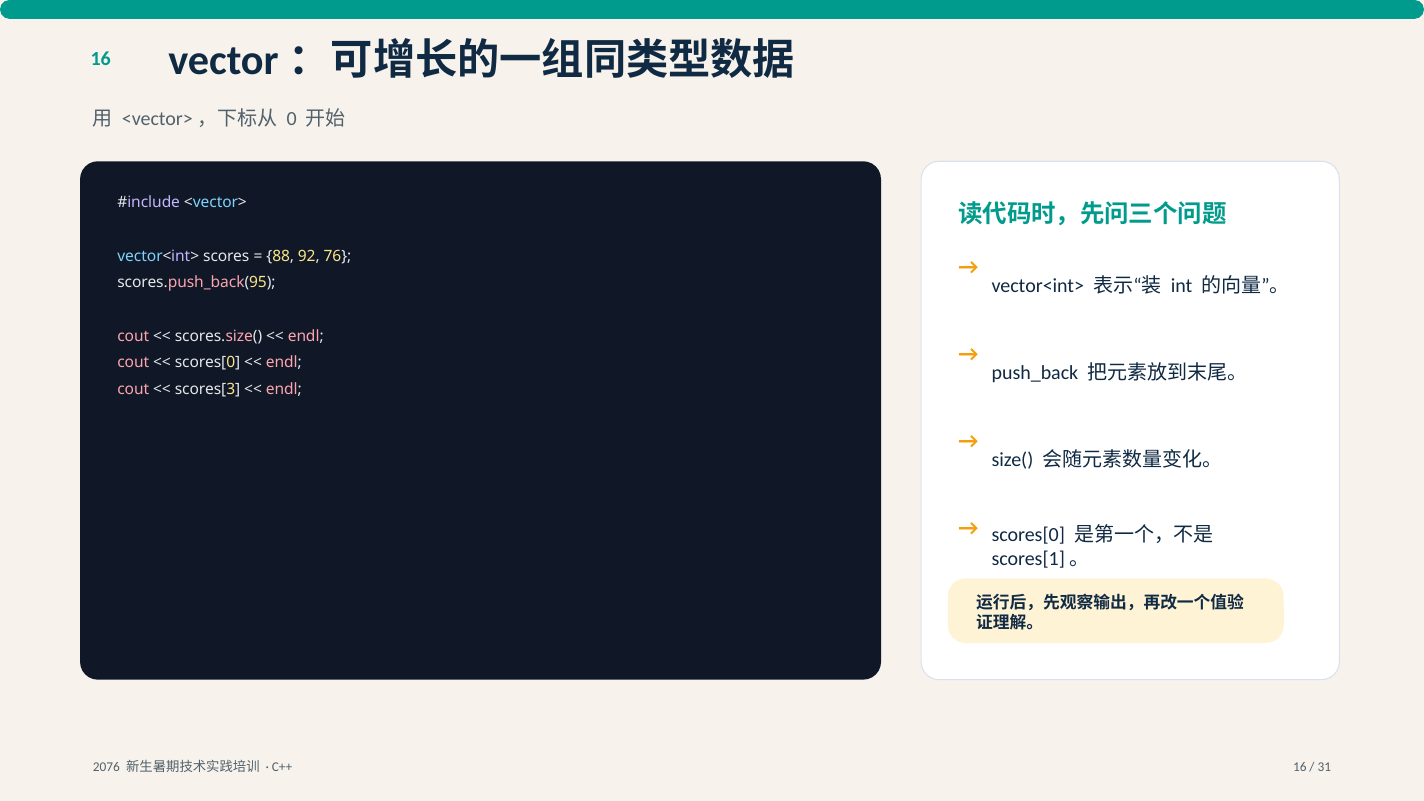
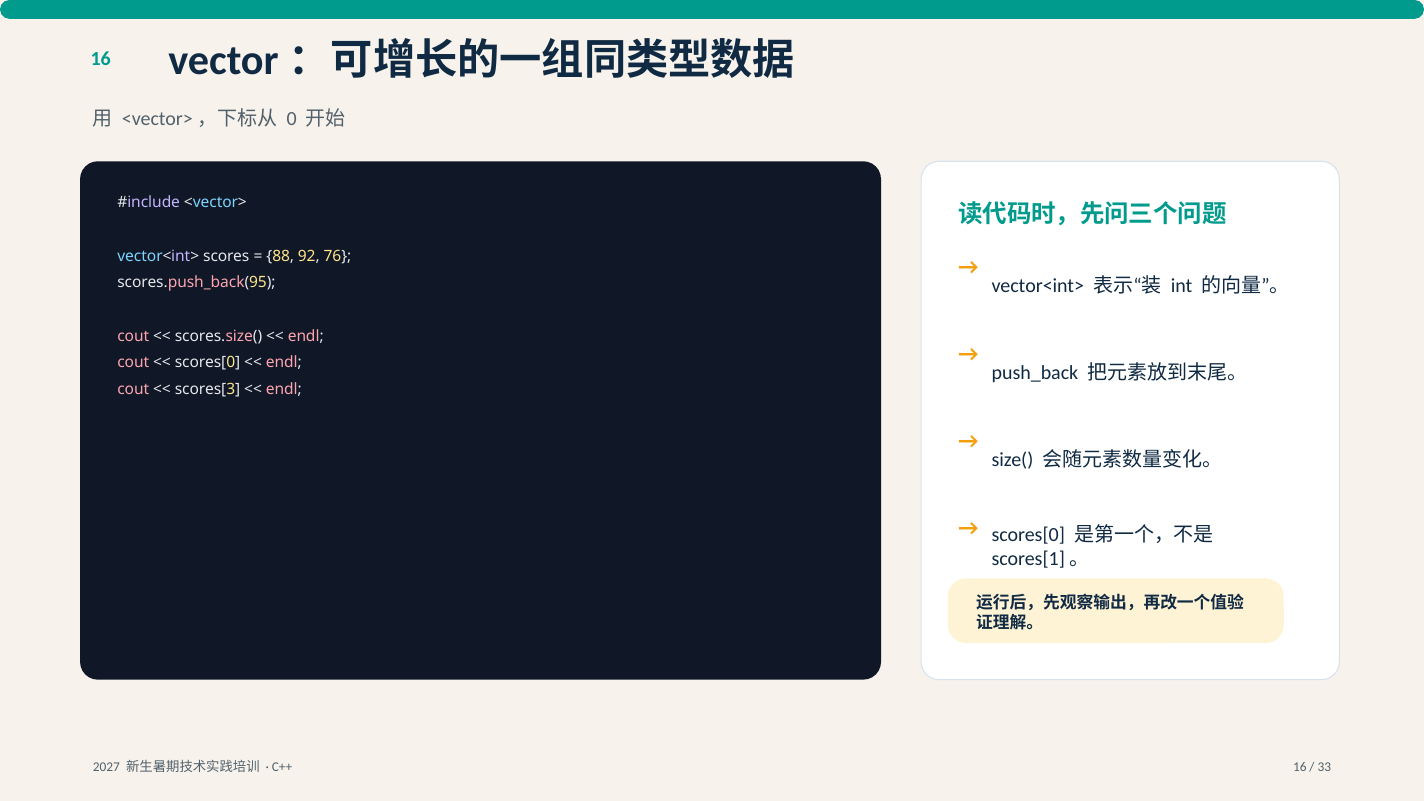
2076: 2076 -> 2027
31: 31 -> 33
